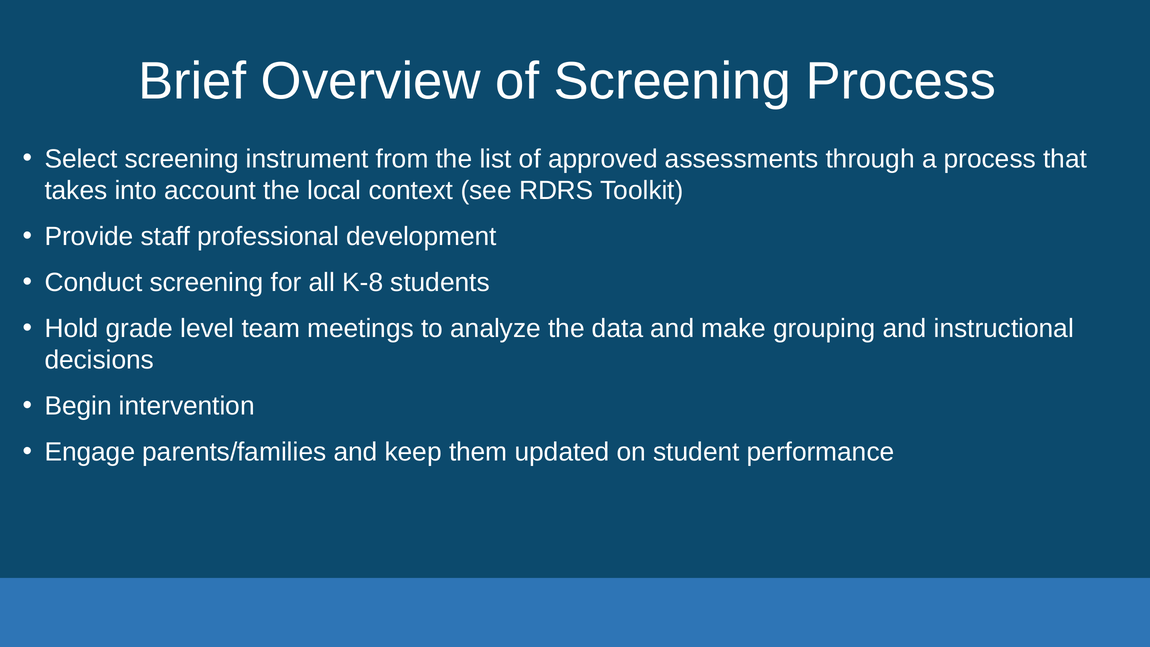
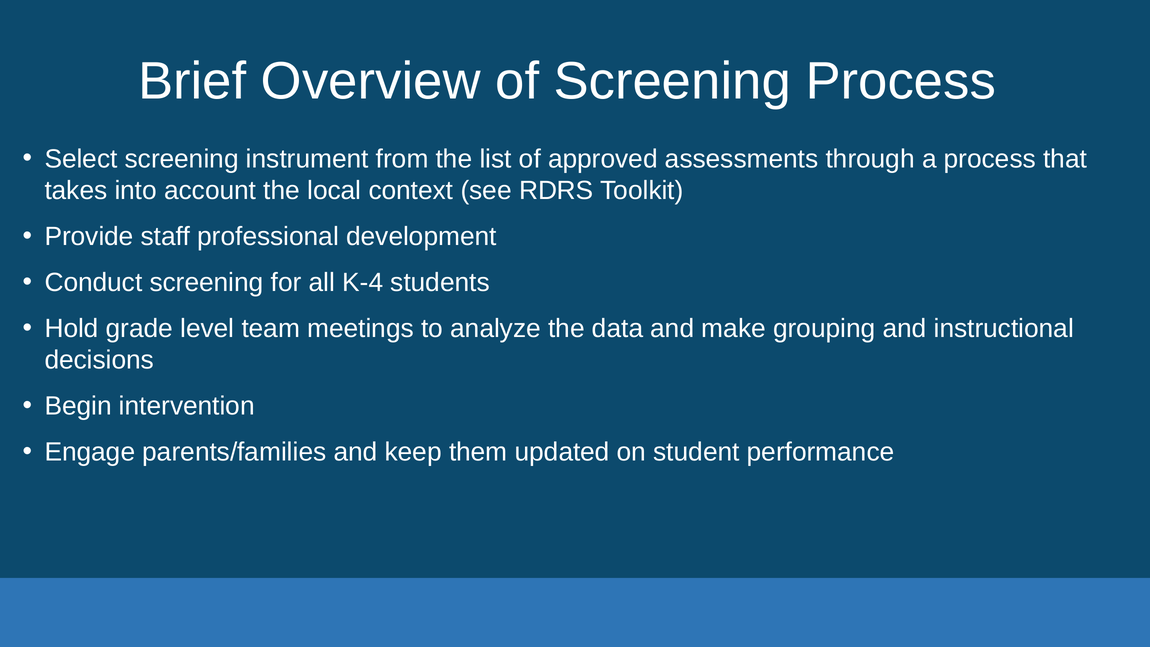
K-8: K-8 -> K-4
